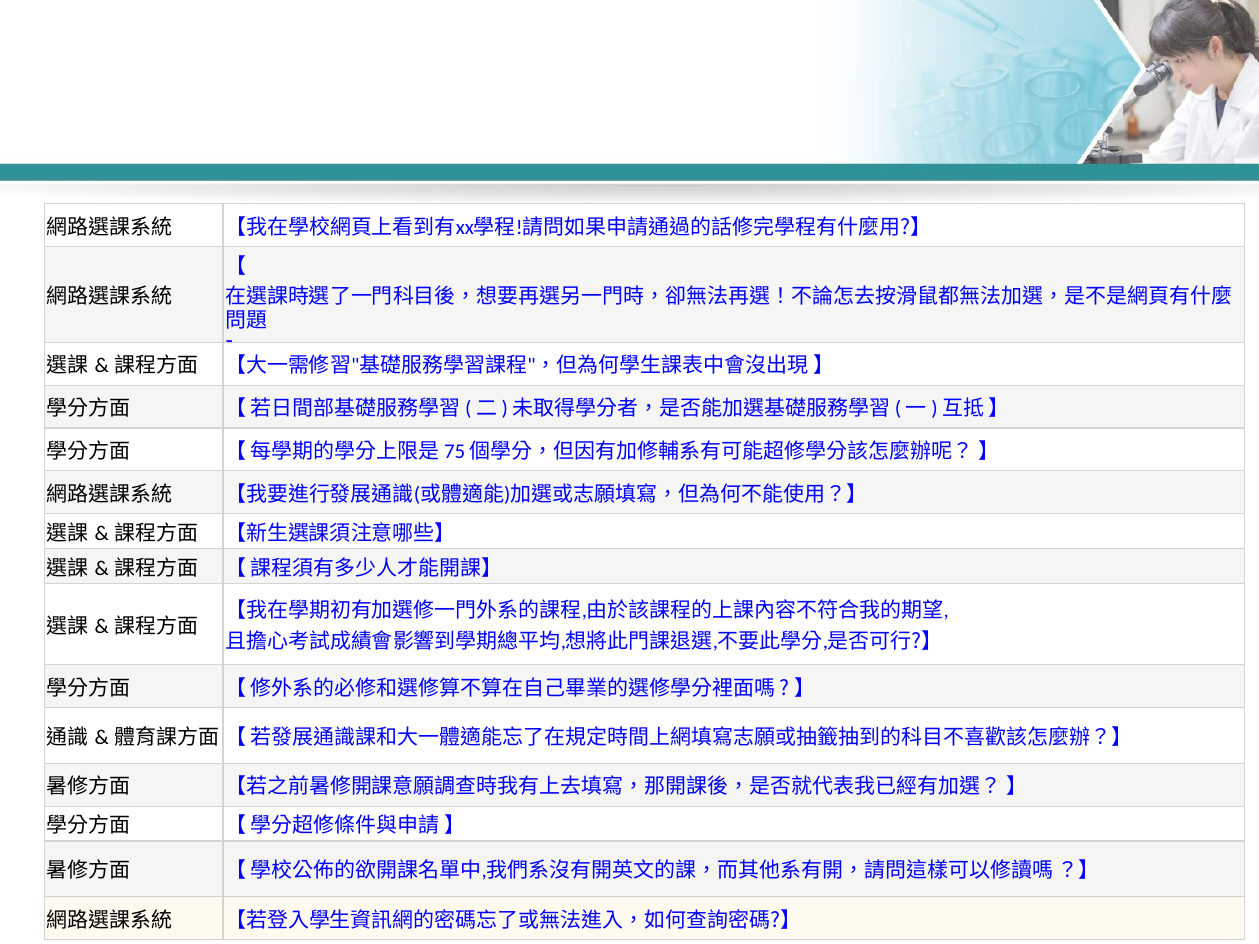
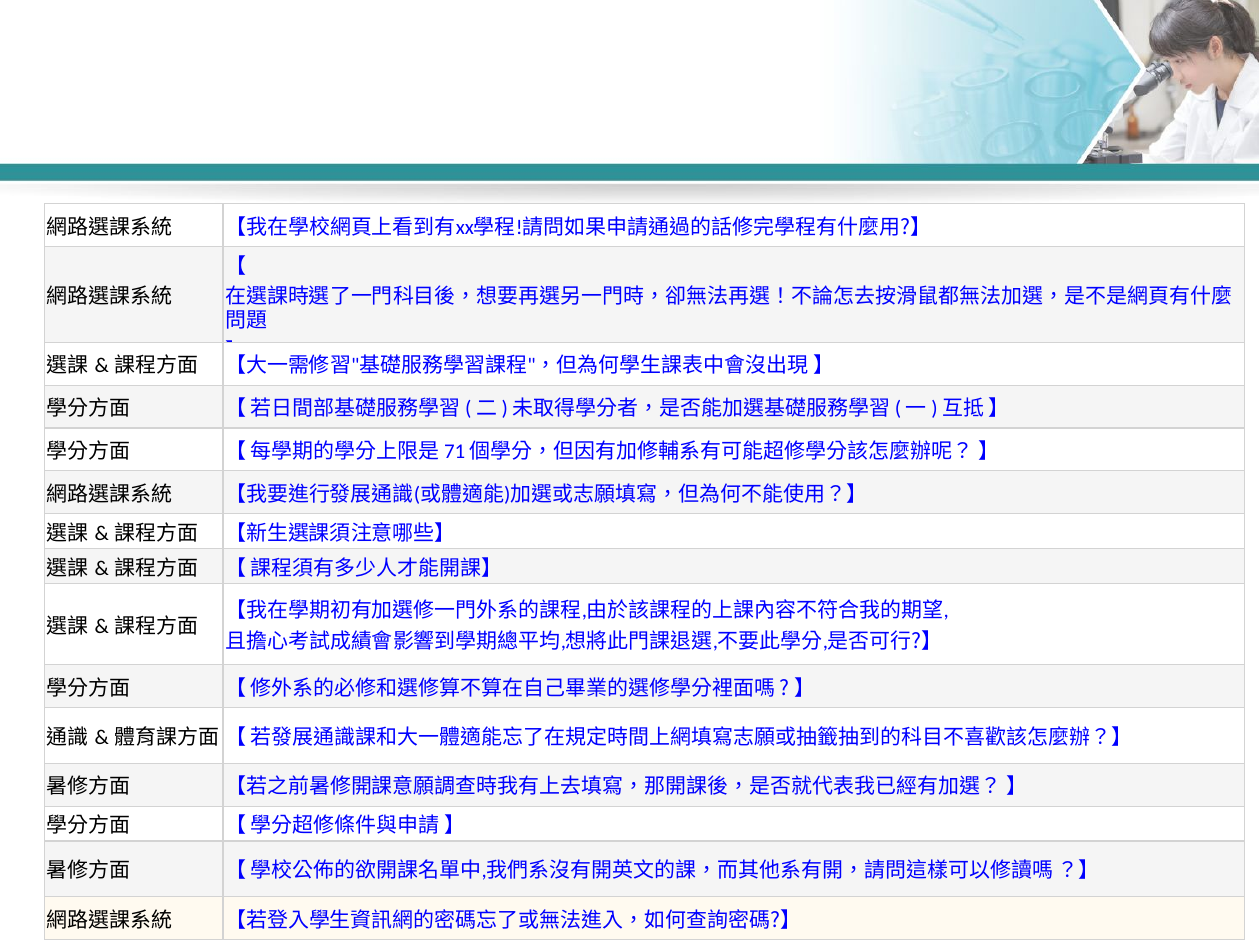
75: 75 -> 71
